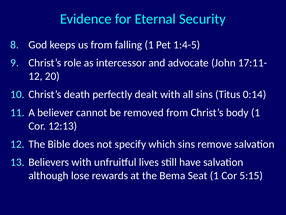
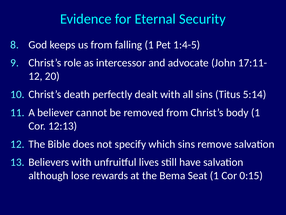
0:14: 0:14 -> 5:14
5:15: 5:15 -> 0:15
